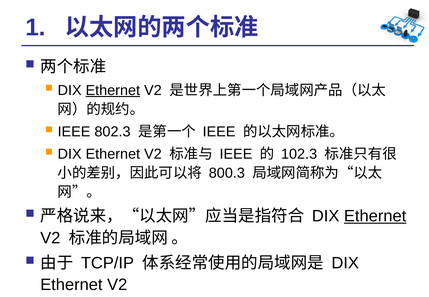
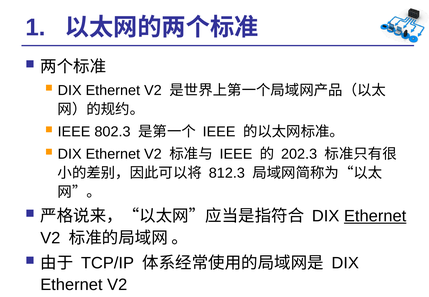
Ethernet at (113, 90) underline: present -> none
102.3: 102.3 -> 202.3
800.3: 800.3 -> 812.3
